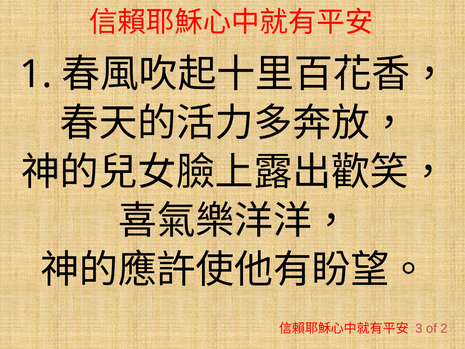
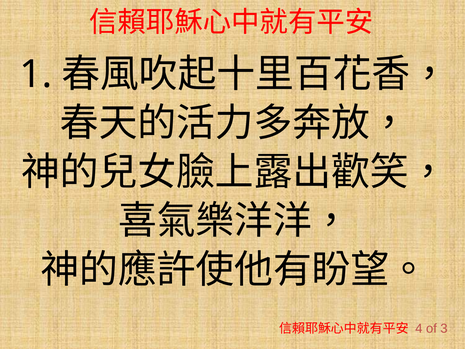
3: 3 -> 4
2: 2 -> 3
